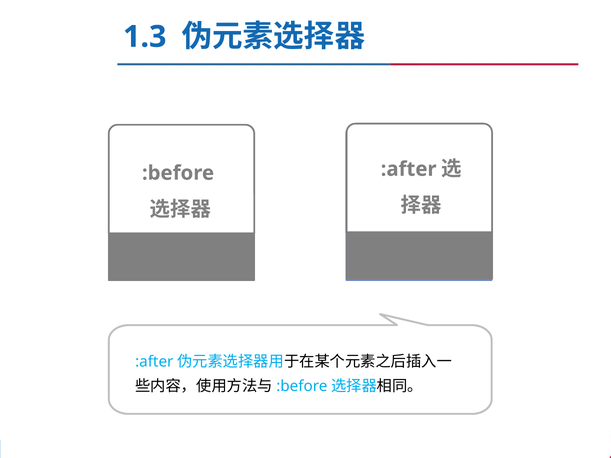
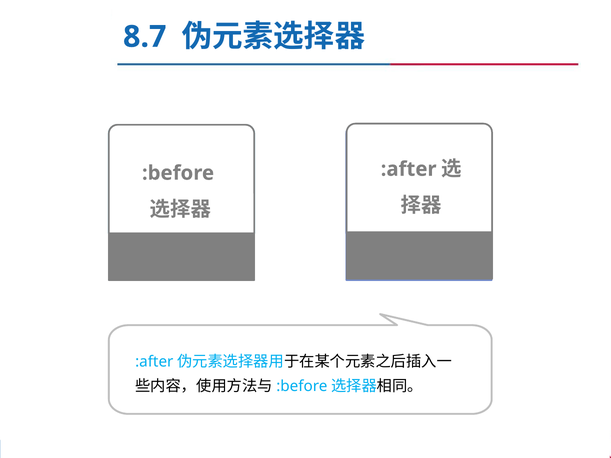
1.3: 1.3 -> 8.7
